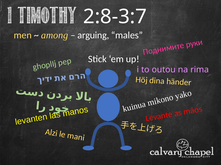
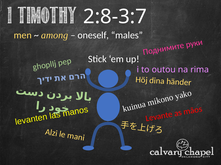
arguing: arguing -> oneself
